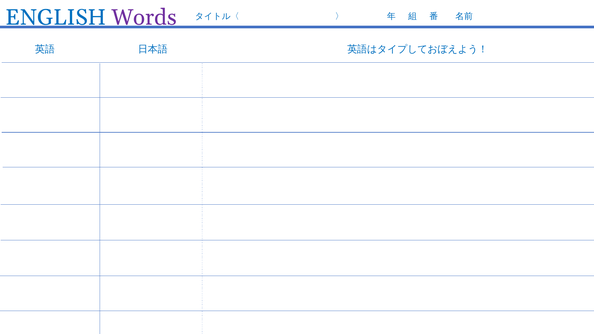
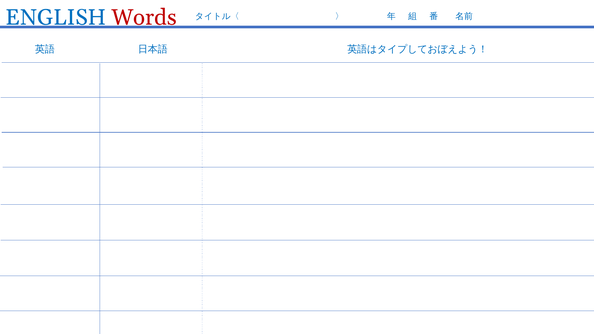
Words colour: purple -> red
